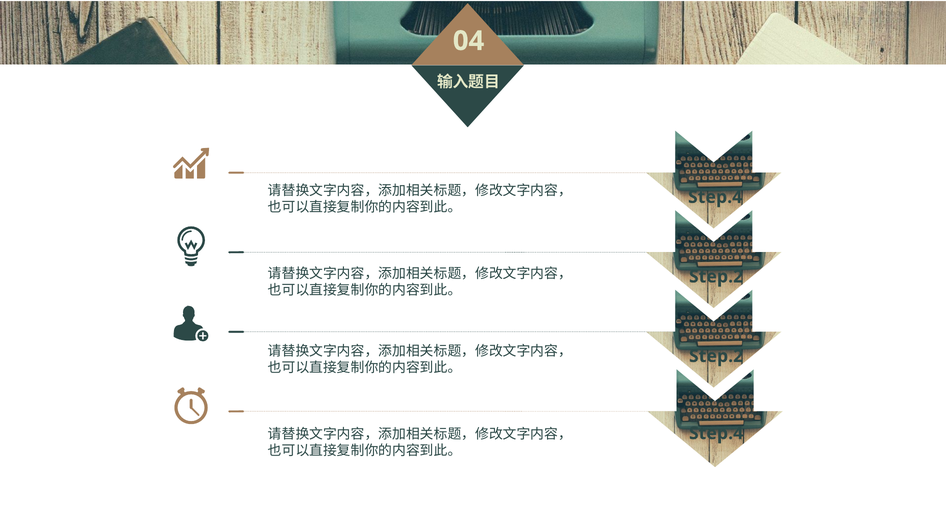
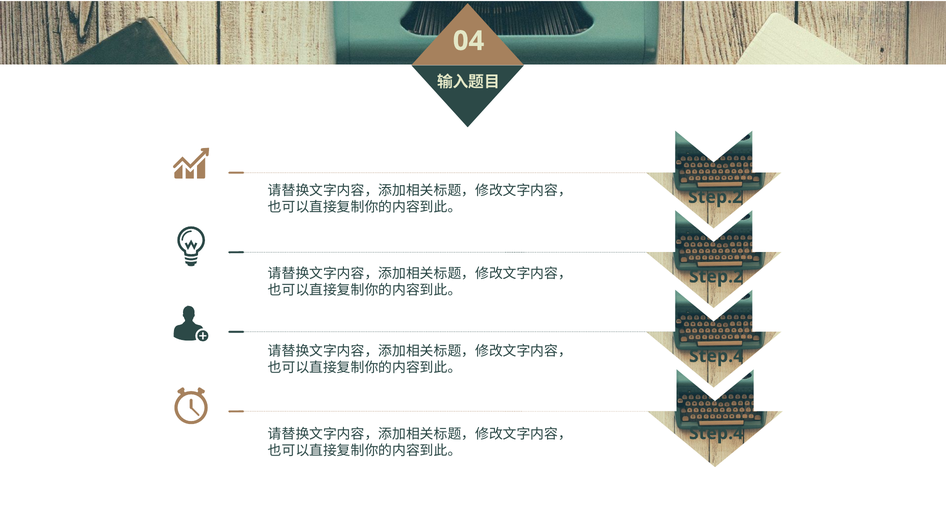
Step.4 at (715, 197): Step.4 -> Step.2
Step.2 at (716, 356): Step.2 -> Step.4
